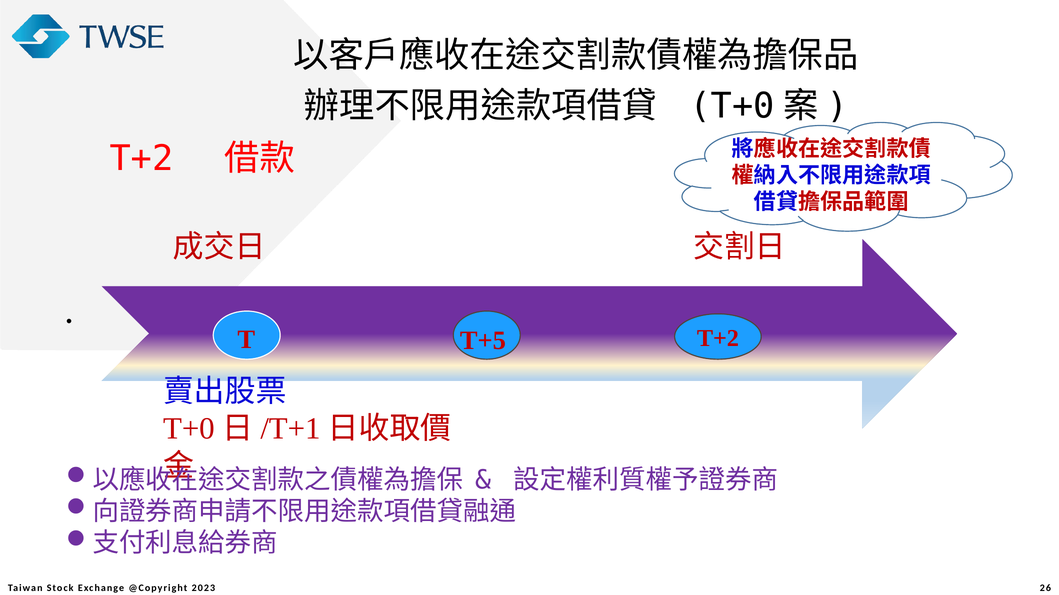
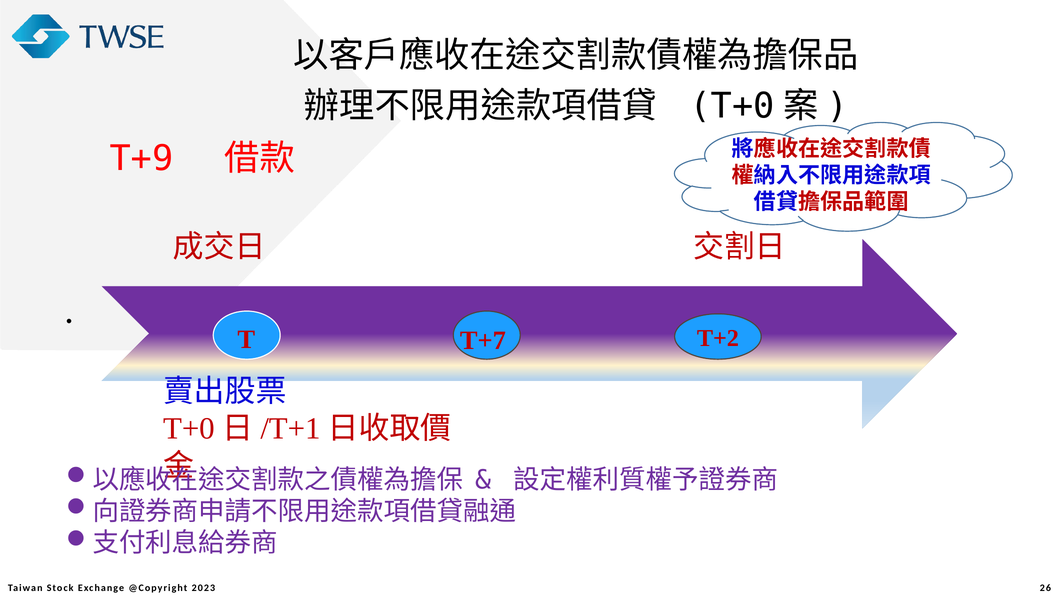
T+2 at (141, 159): T+2 -> T+9
T+5: T+5 -> T+7
